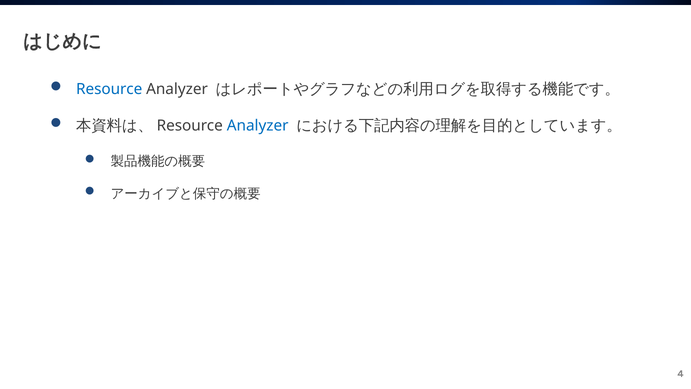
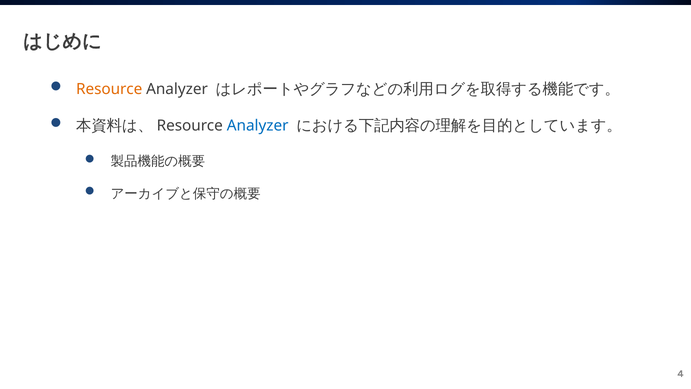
Resource colour: blue -> orange
